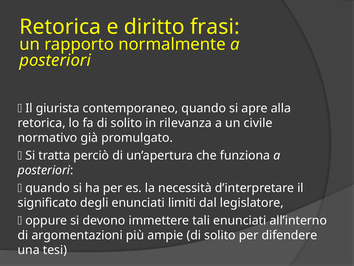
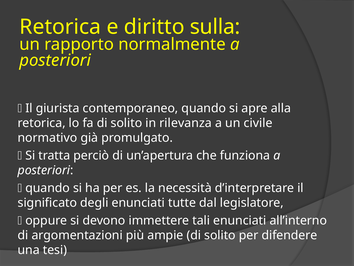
frasi: frasi -> sulla
limiti: limiti -> tutte
